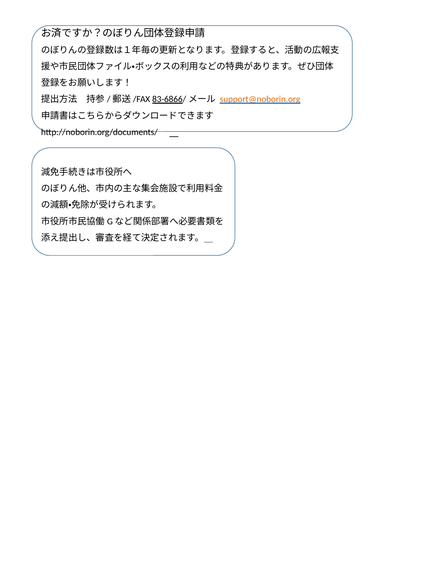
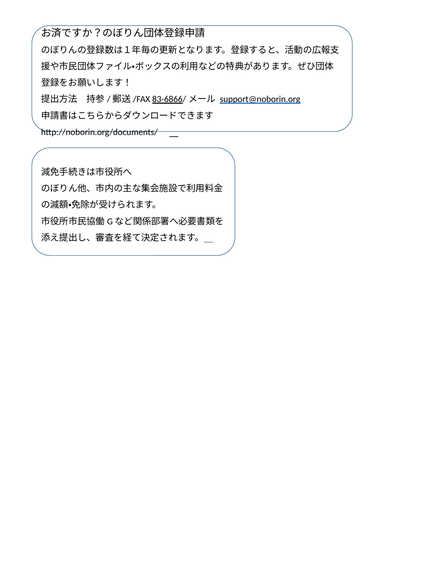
support@noborin.org colour: orange -> black
